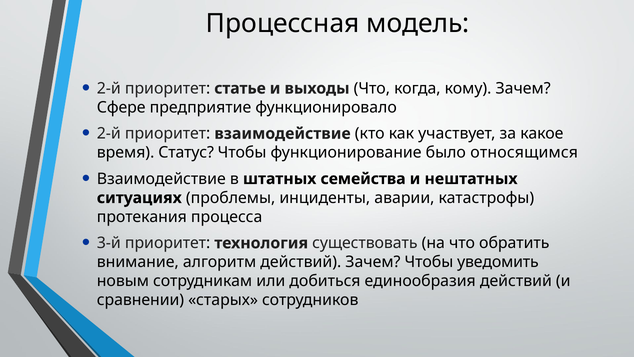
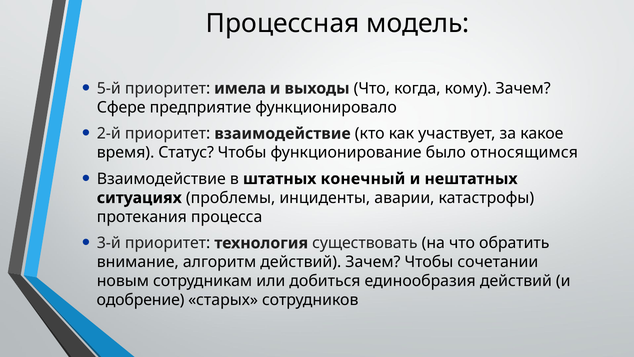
2-й at (109, 88): 2-й -> 5-й
статье: статье -> имела
семейства: семейства -> конечный
уведомить: уведомить -> сочетании
сравнении: сравнении -> одобрение
